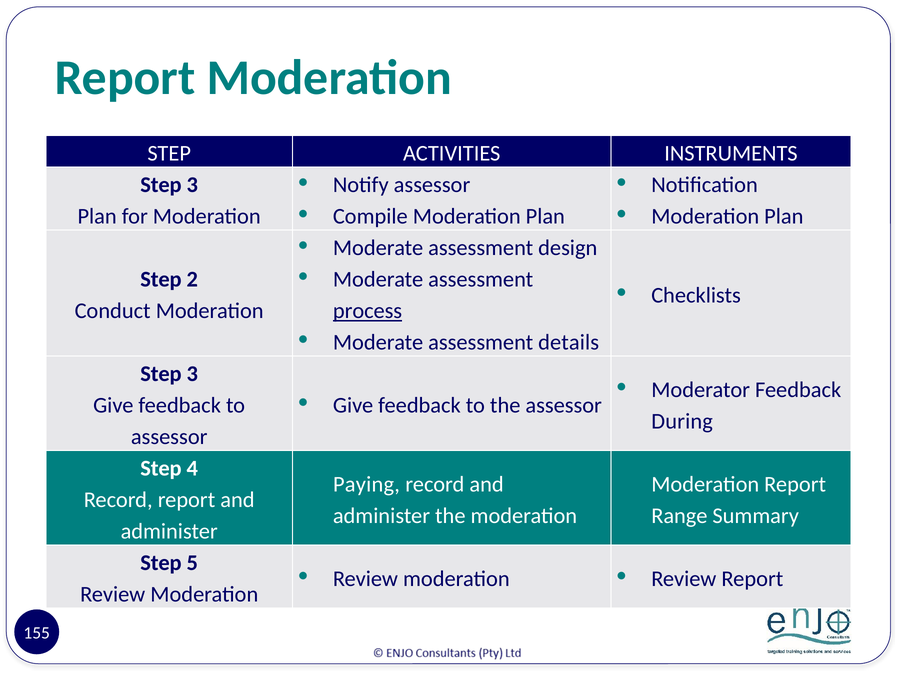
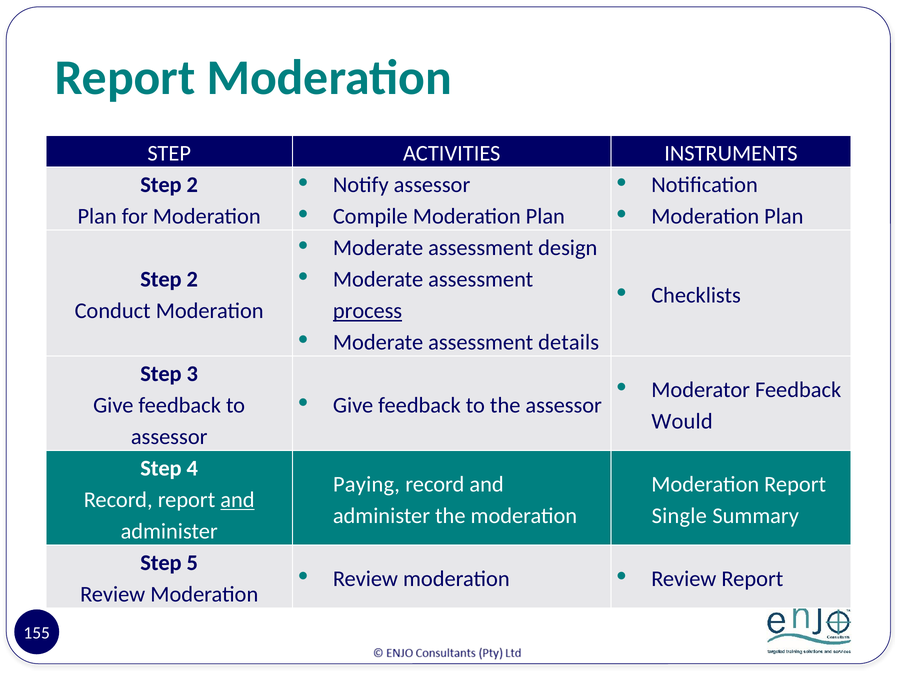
3 at (192, 185): 3 -> 2
During: During -> Would
and at (237, 500) underline: none -> present
Range: Range -> Single
